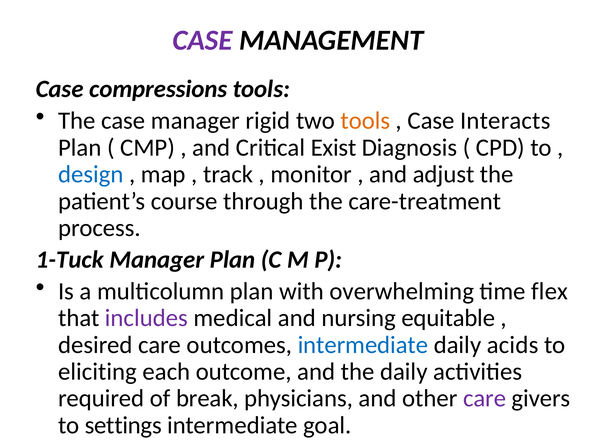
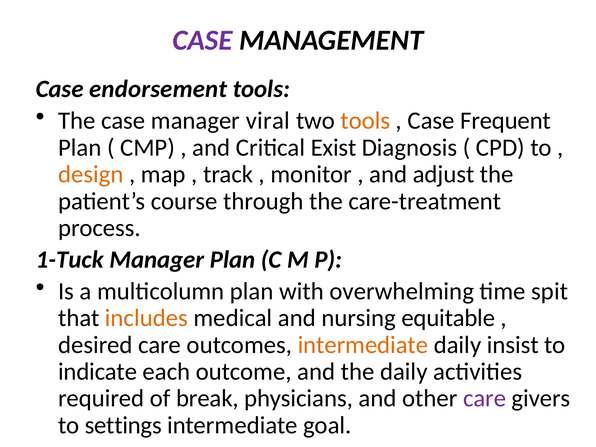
compressions: compressions -> endorsement
rigid: rigid -> viral
Interacts: Interacts -> Frequent
design colour: blue -> orange
flex: flex -> spit
includes colour: purple -> orange
intermediate at (363, 345) colour: blue -> orange
acids: acids -> insist
eliciting: eliciting -> indicate
